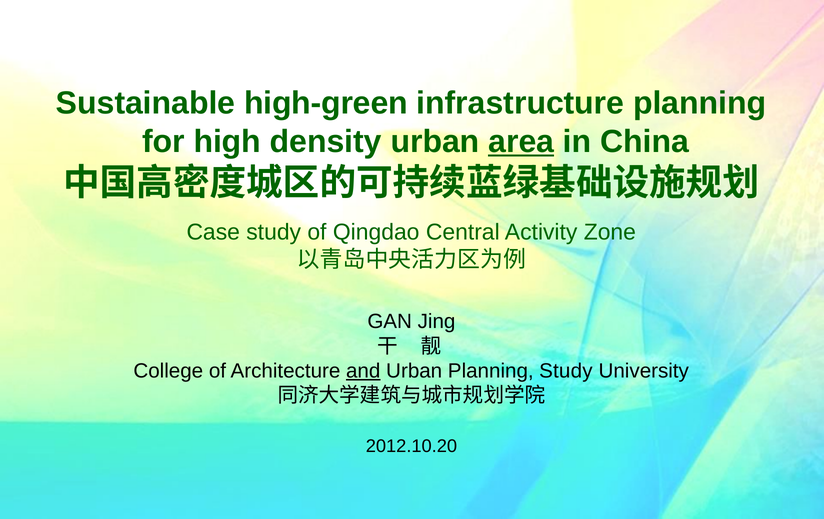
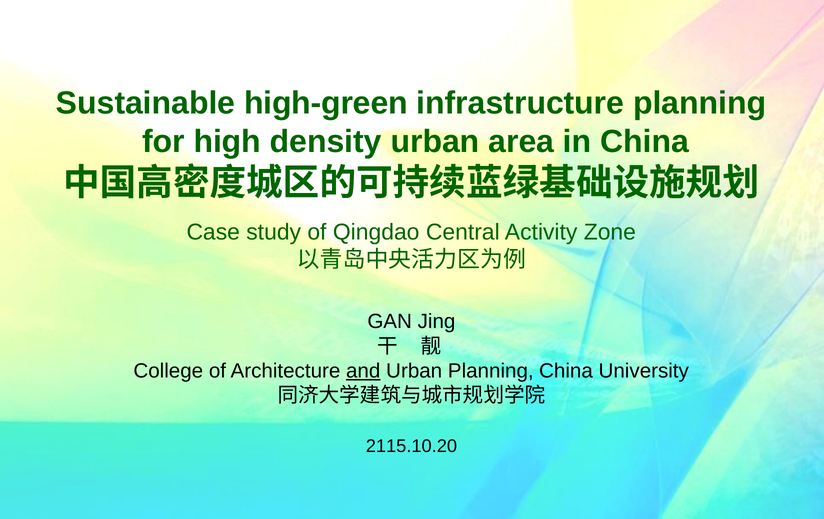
area underline: present -> none
Planning Study: Study -> China
2012.10.20: 2012.10.20 -> 2115.10.20
